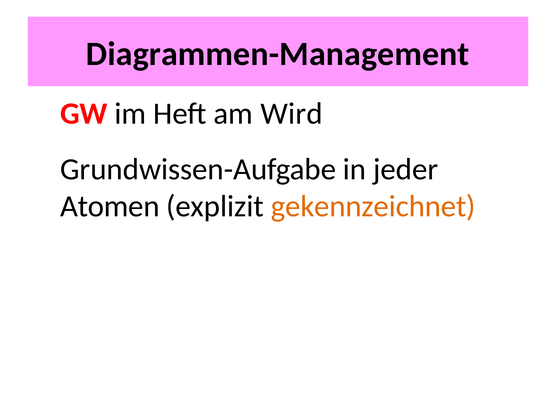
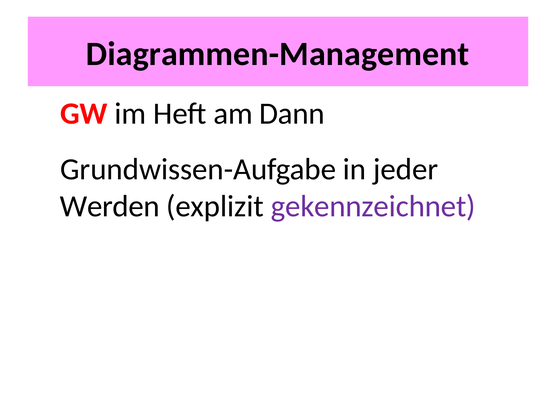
Wird: Wird -> Dann
Atomen: Atomen -> Werden
gekennzeichnet colour: orange -> purple
